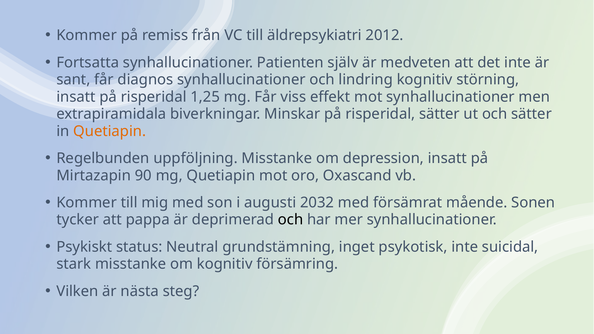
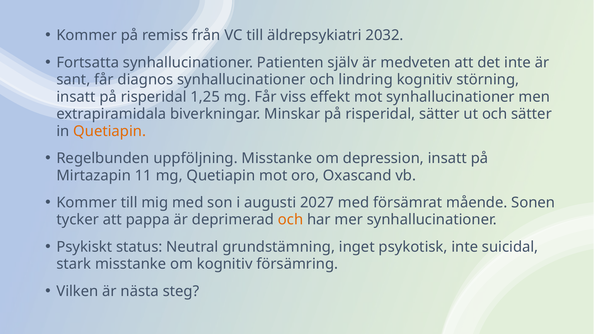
2012: 2012 -> 2032
90: 90 -> 11
2032: 2032 -> 2027
och at (291, 220) colour: black -> orange
